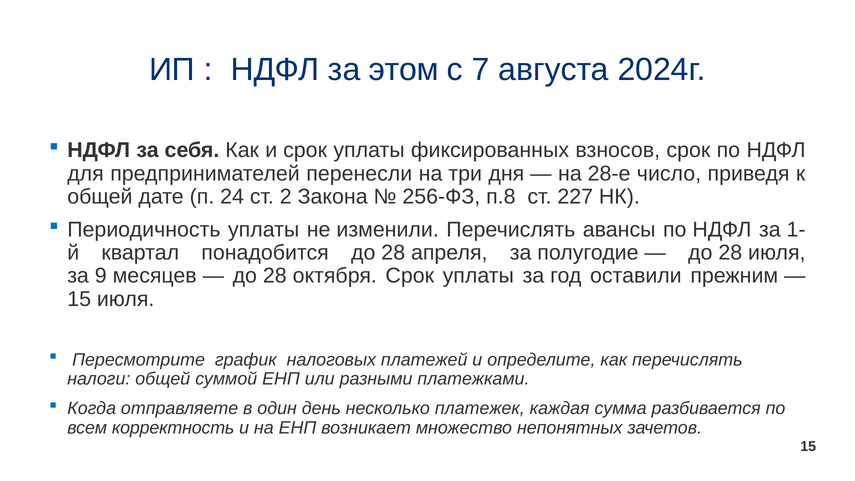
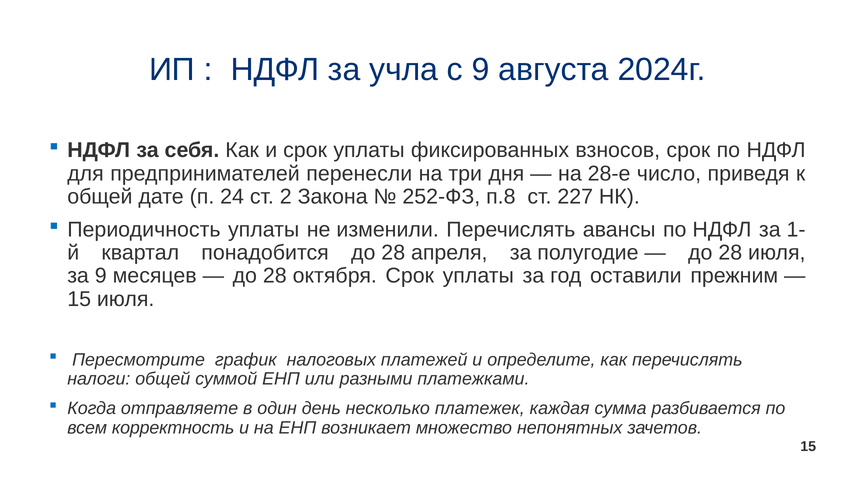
этом: этом -> учла
с 7: 7 -> 9
256-ФЗ: 256-ФЗ -> 252-ФЗ
